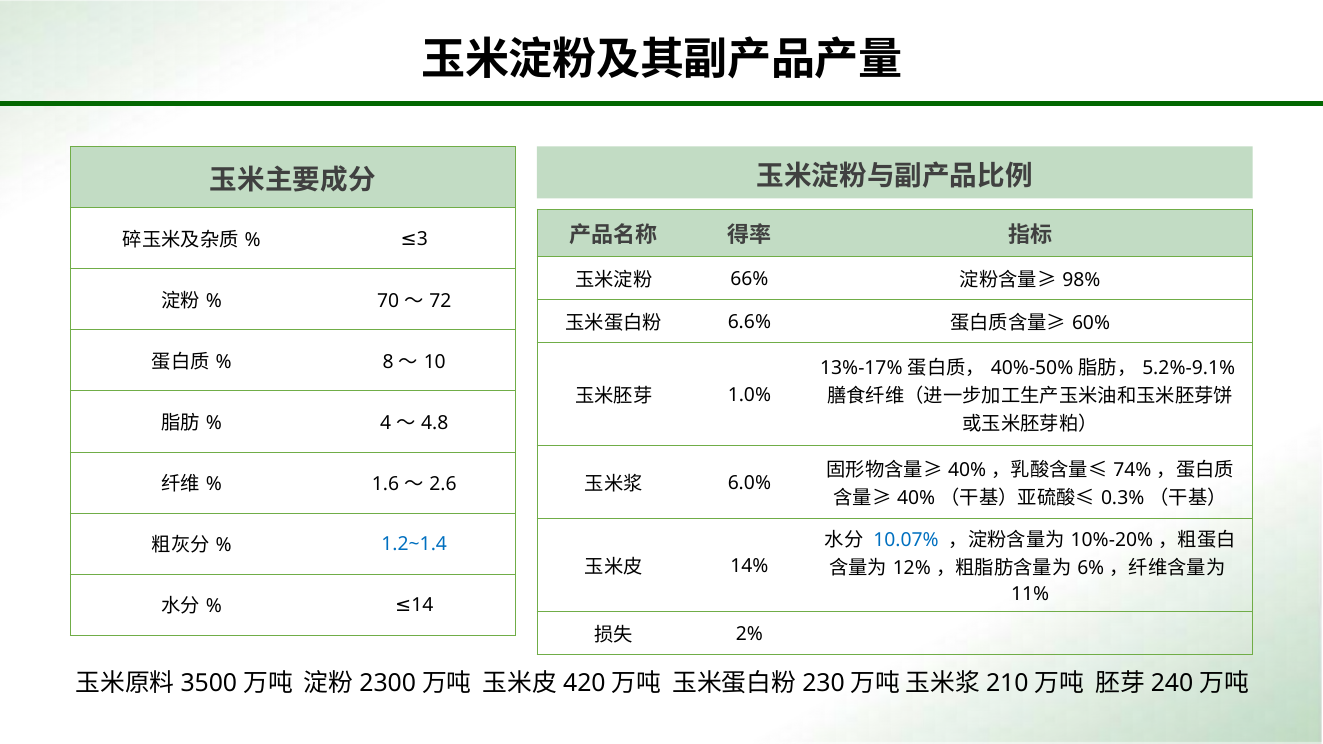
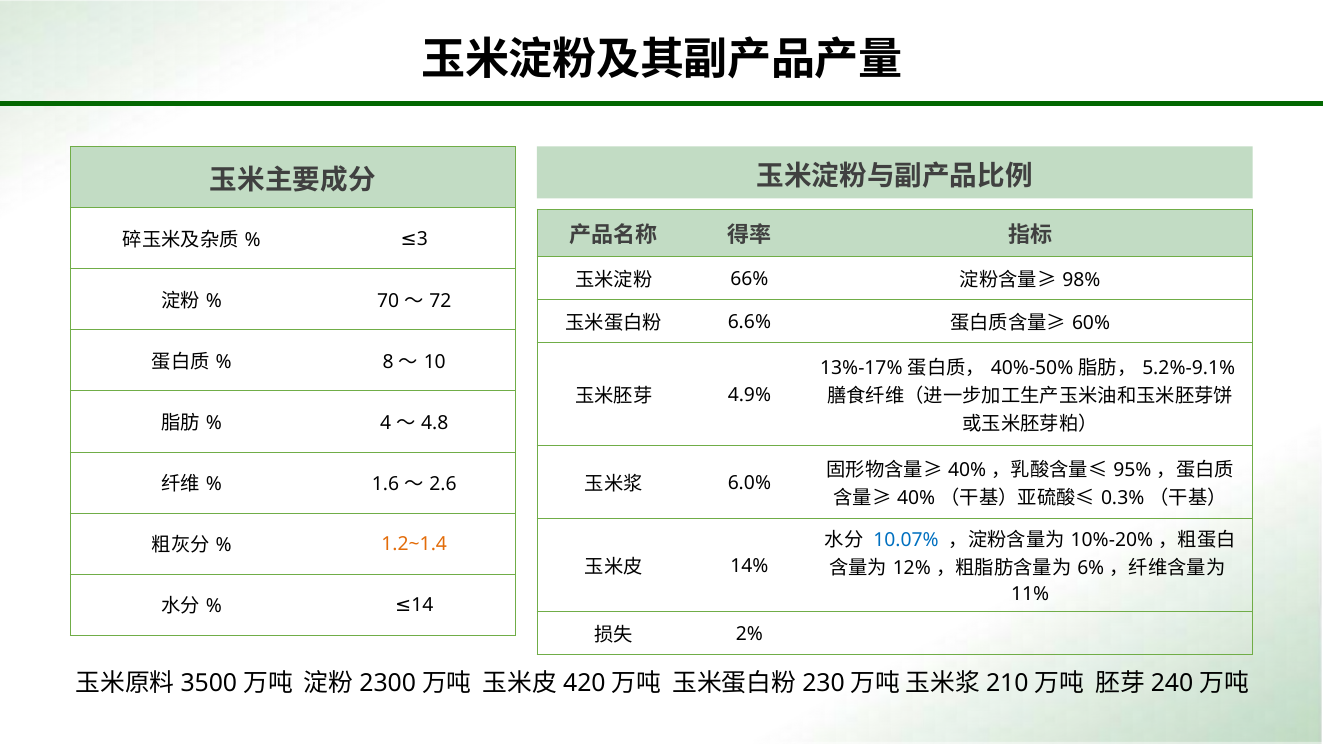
1.0%: 1.0% -> 4.9%
74%: 74% -> 95%
1.2~1.4 colour: blue -> orange
